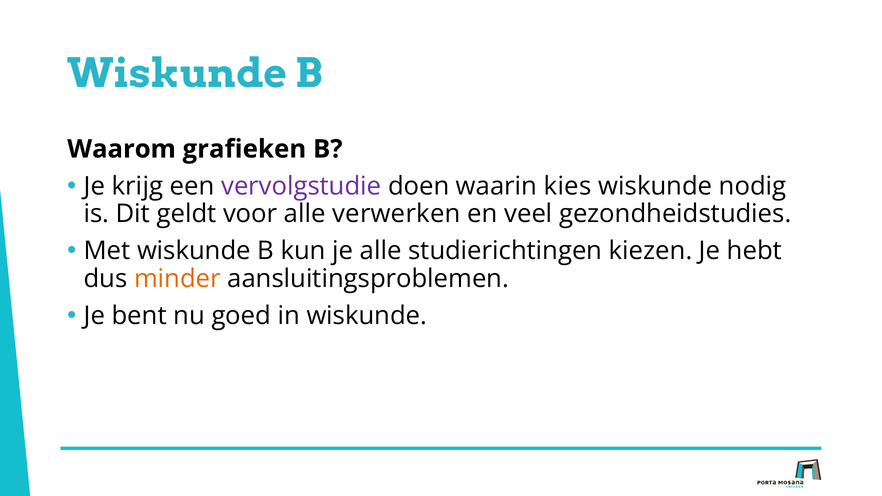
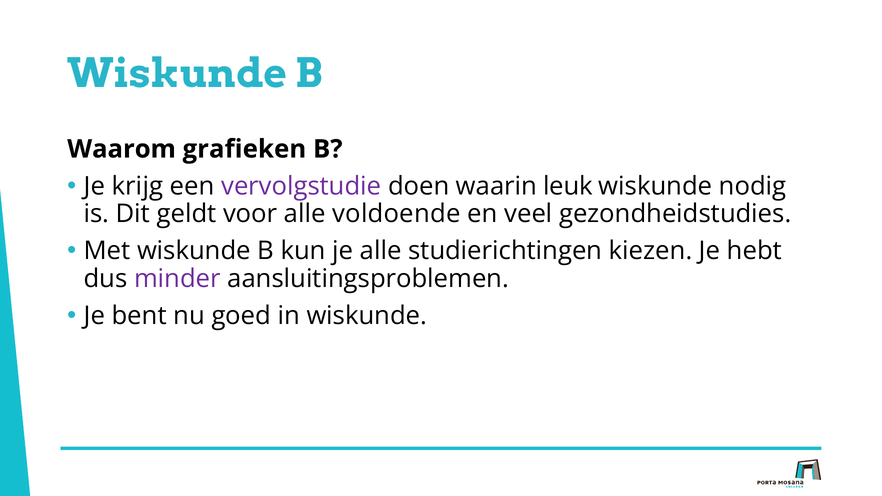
kies: kies -> leuk
verwerken: verwerken -> voldoende
minder colour: orange -> purple
